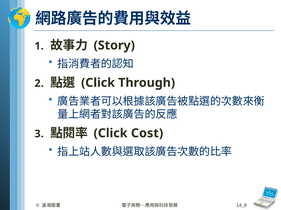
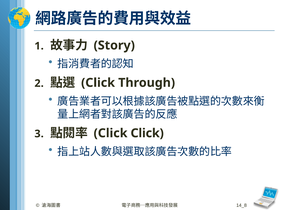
Click Cost: Cost -> Click
